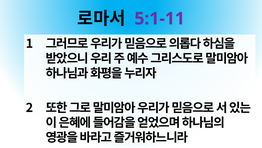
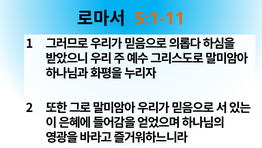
5:1-11 colour: purple -> orange
